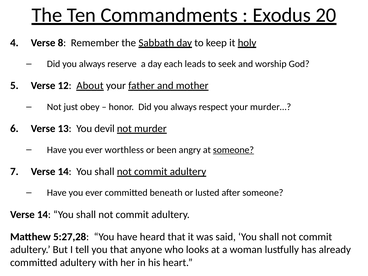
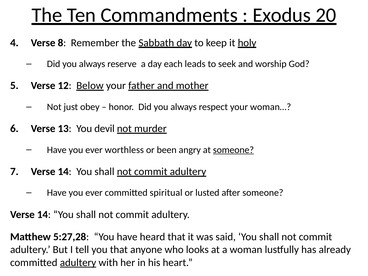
About: About -> Below
murder…: murder… -> woman…
beneath: beneath -> spiritual
adultery at (78, 263) underline: none -> present
